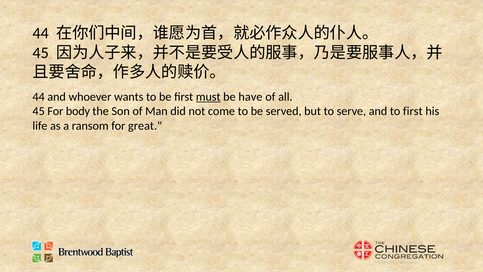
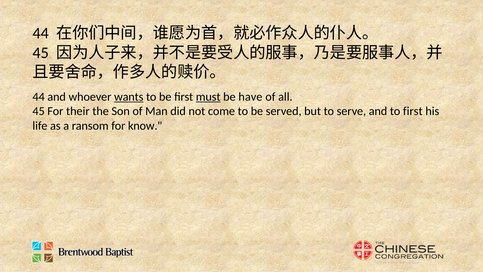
wants underline: none -> present
body: body -> their
great: great -> know
